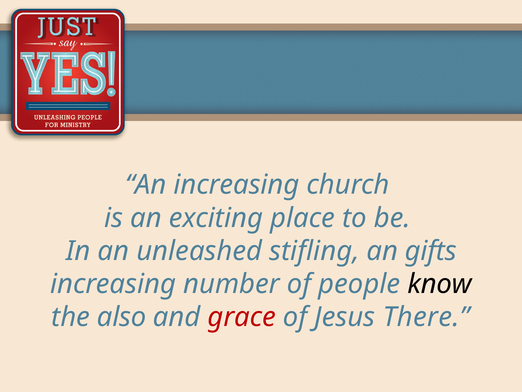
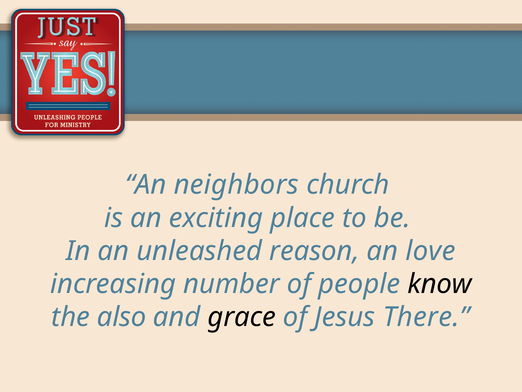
An increasing: increasing -> neighbors
stifling: stifling -> reason
gifts: gifts -> love
grace colour: red -> black
